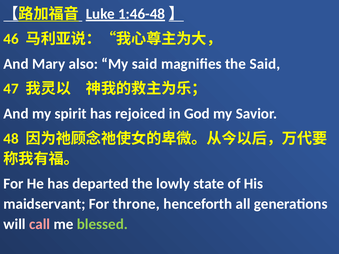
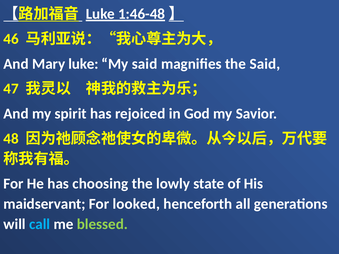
Mary also: also -> luke
departed: departed -> choosing
throne: throne -> looked
call colour: pink -> light blue
